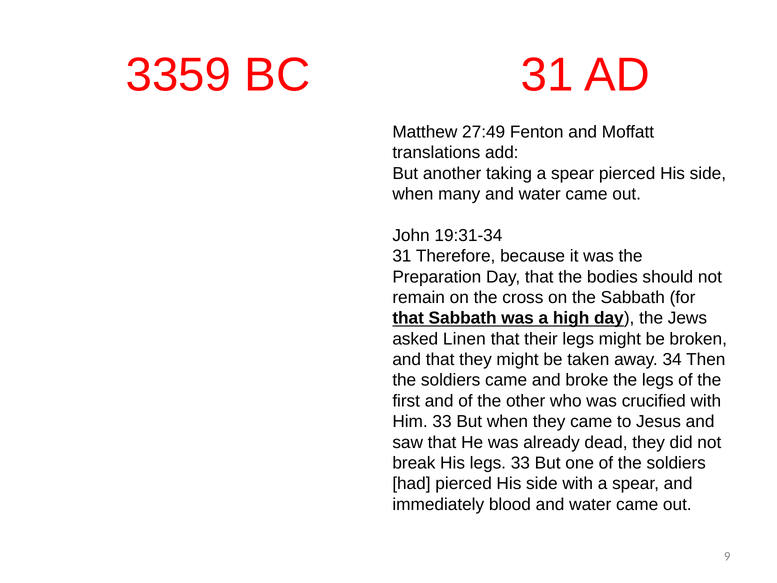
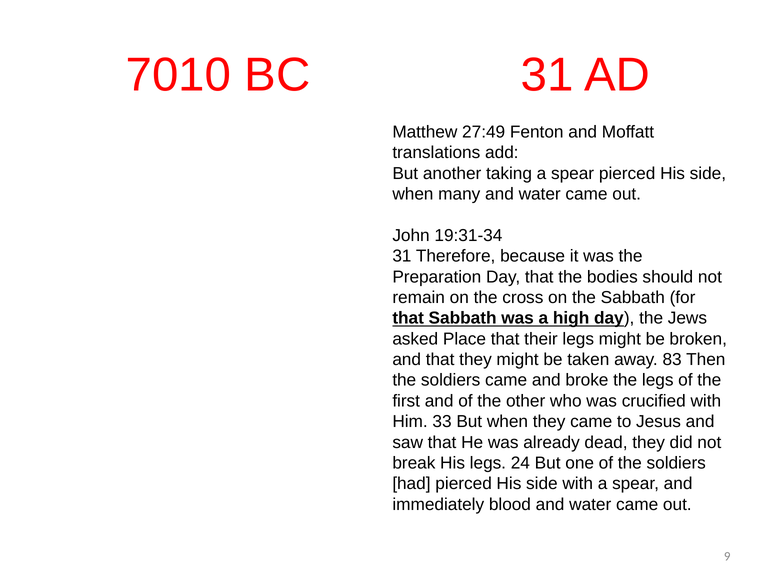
3359: 3359 -> 7010
Linen: Linen -> Place
34: 34 -> 83
legs 33: 33 -> 24
